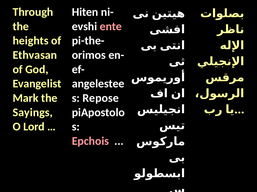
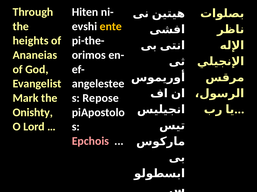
ente colour: pink -> yellow
Ethvasan: Ethvasan -> Ananeias
Sayings: Sayings -> Onishty
